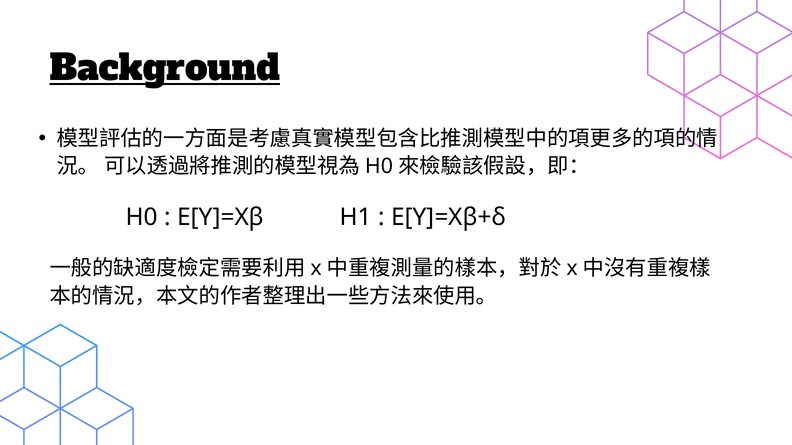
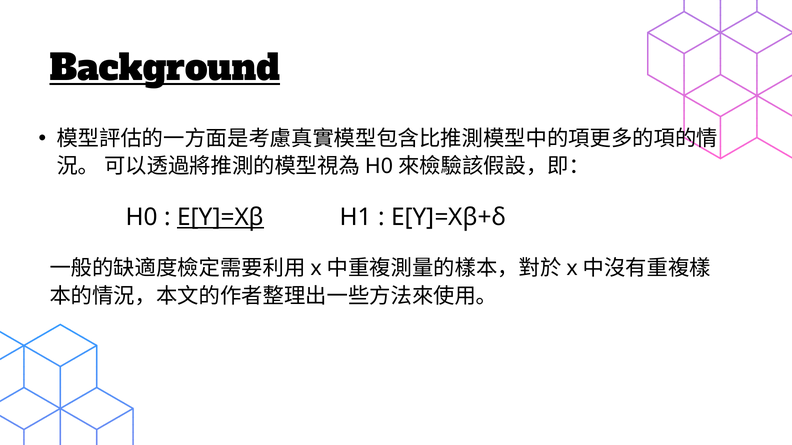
E[Y]=Xβ underline: none -> present
